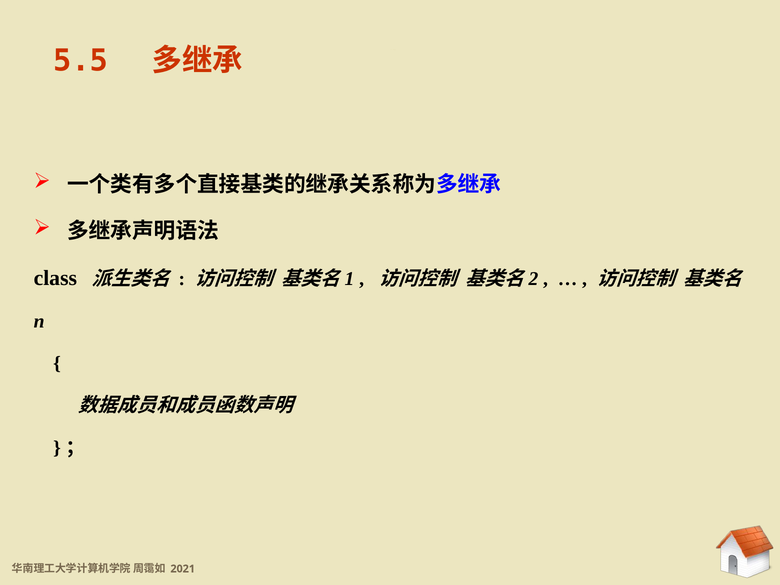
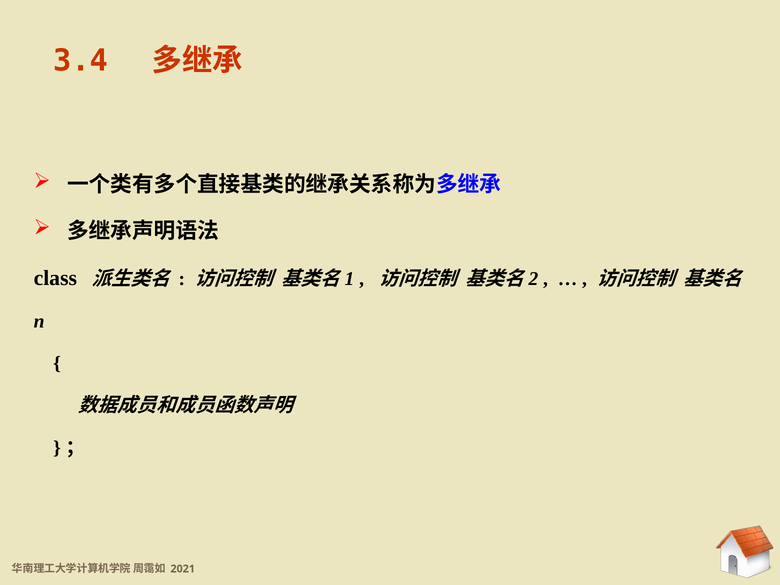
5.5: 5.5 -> 3.4
